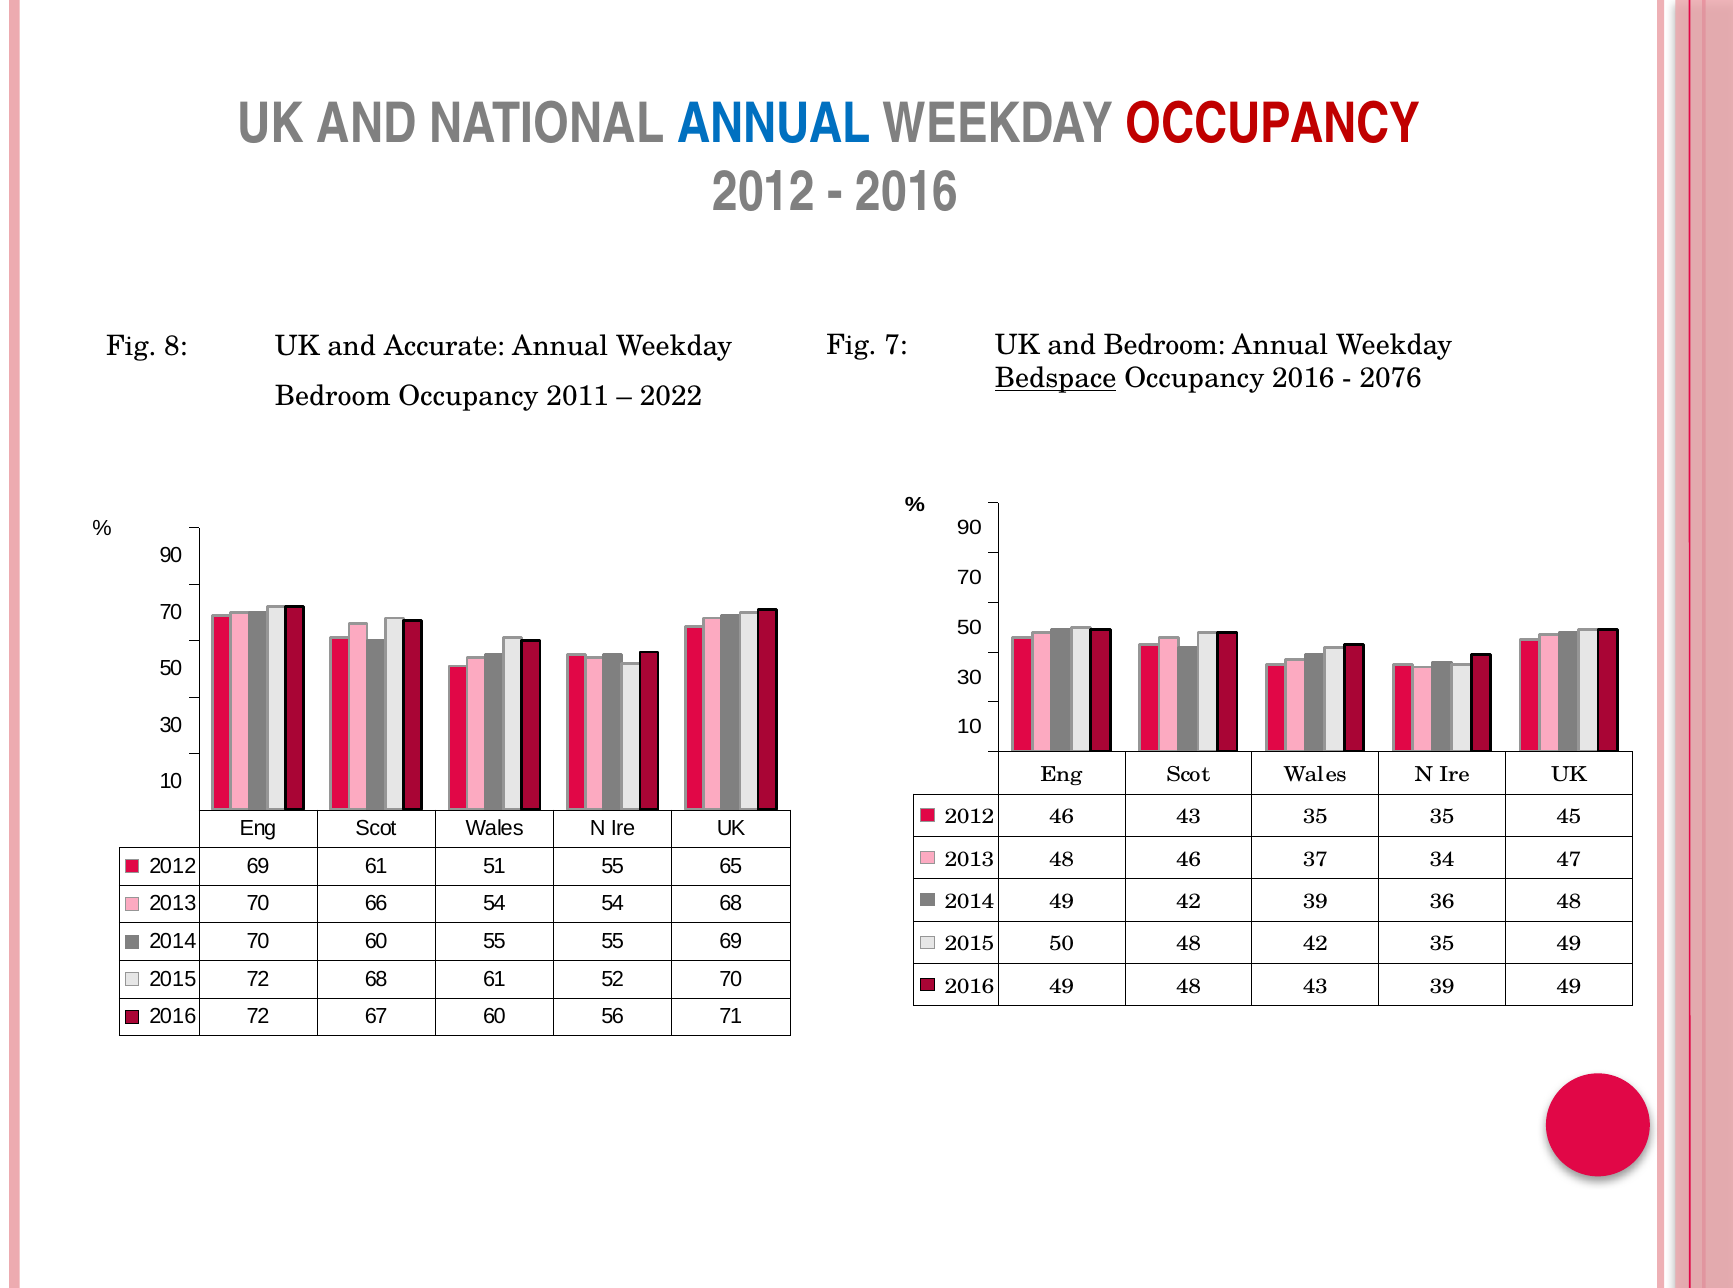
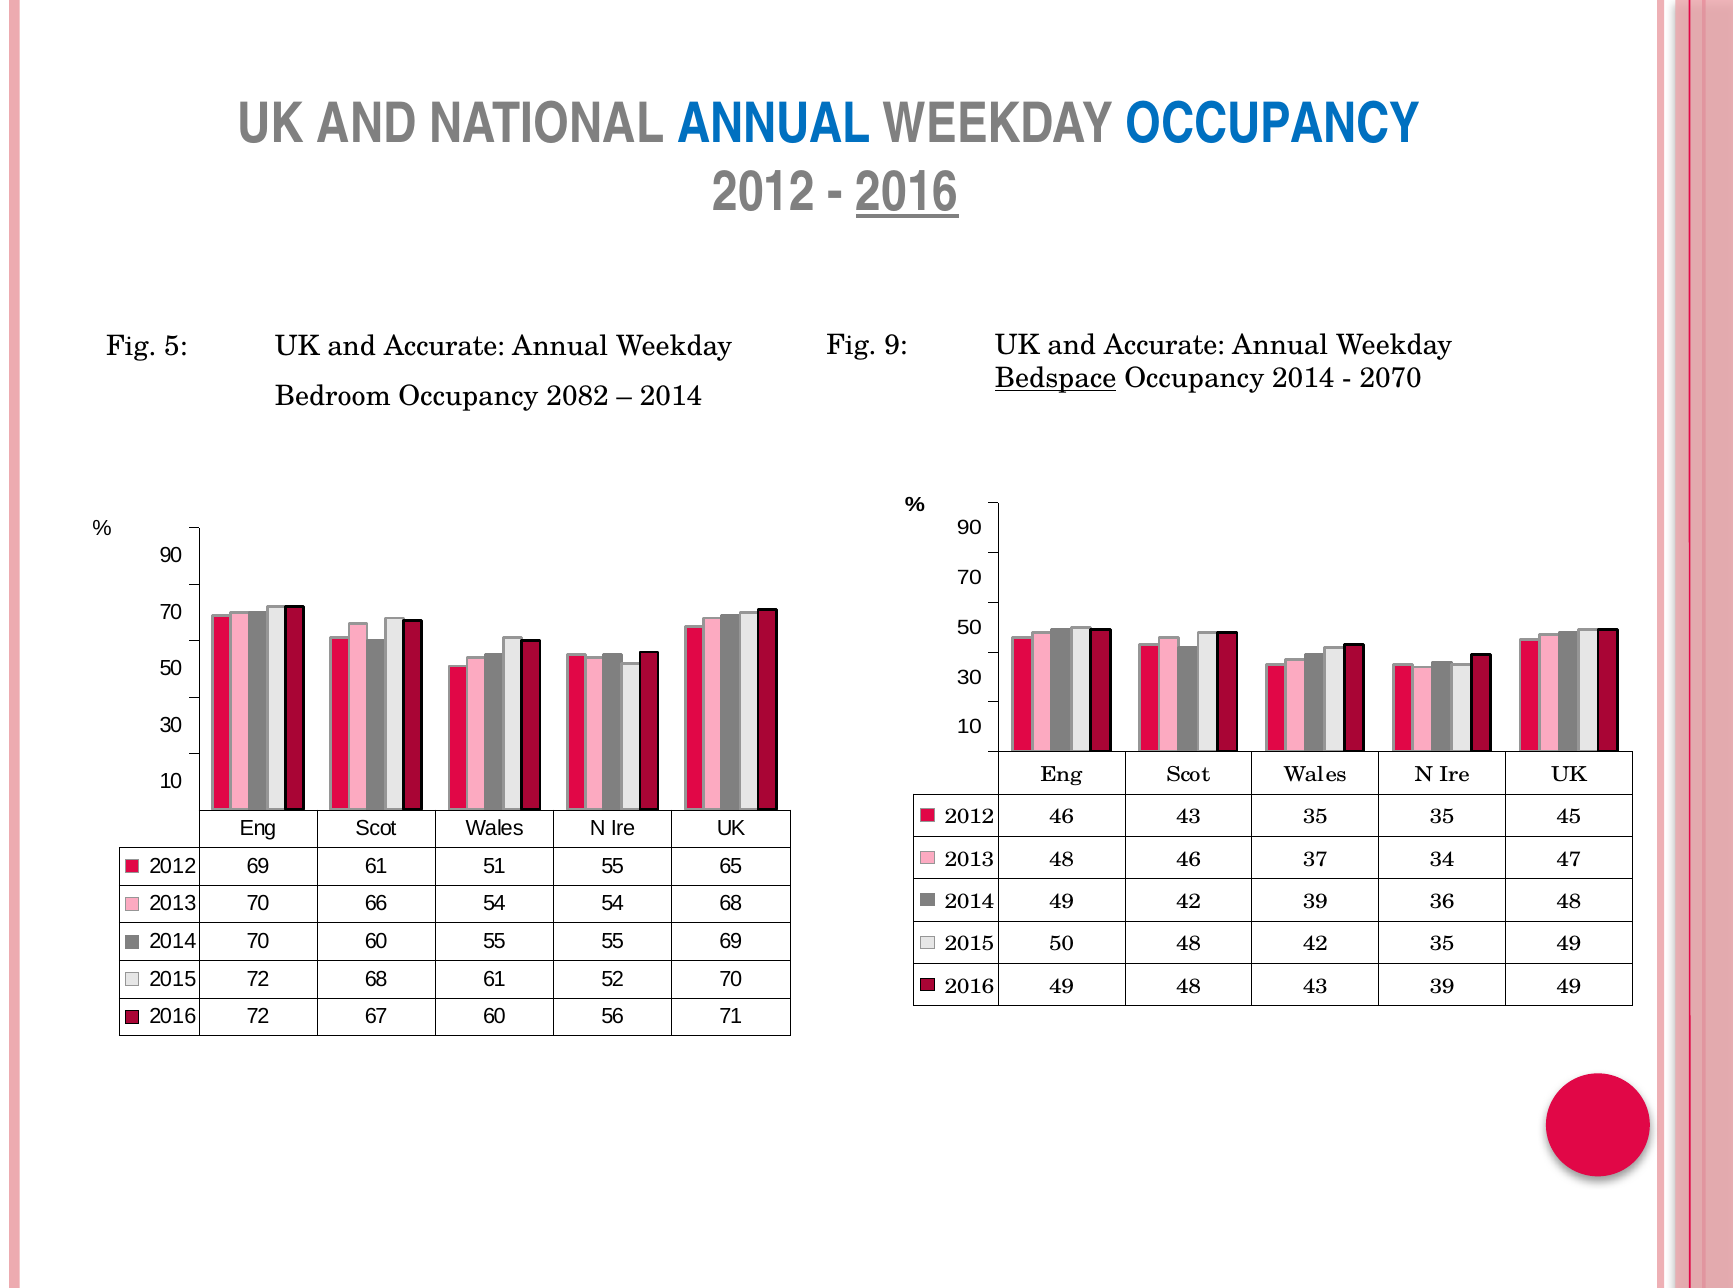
OCCUPANCY at (1273, 124) colour: red -> blue
2016 at (907, 192) underline: none -> present
7: 7 -> 9
Bedroom at (1164, 345): Bedroom -> Accurate
8: 8 -> 5
Occupancy 2016: 2016 -> 2014
2076: 2076 -> 2070
2011: 2011 -> 2082
2022 at (671, 397): 2022 -> 2014
